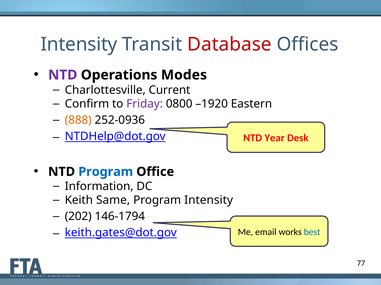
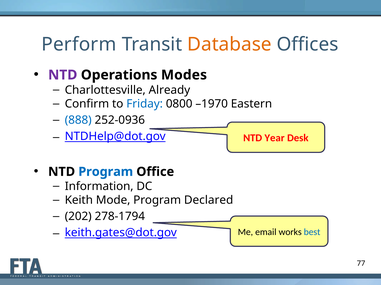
Intensity at (79, 44): Intensity -> Perform
Database colour: red -> orange
Current: Current -> Already
Friday colour: purple -> blue
–1920: –1920 -> –1970
888 colour: orange -> blue
Same: Same -> Mode
Program Intensity: Intensity -> Declared
146-1794: 146-1794 -> 278-1794
